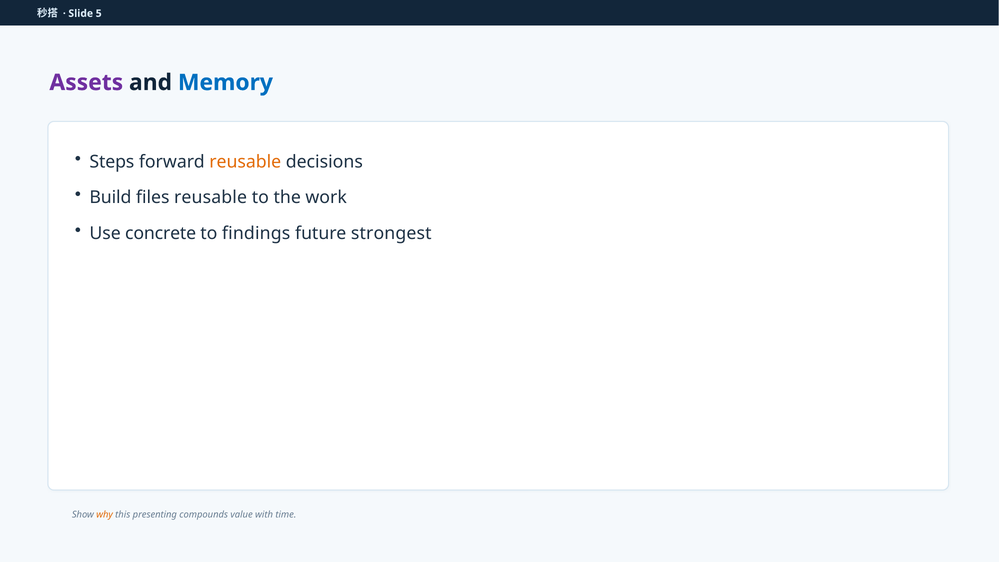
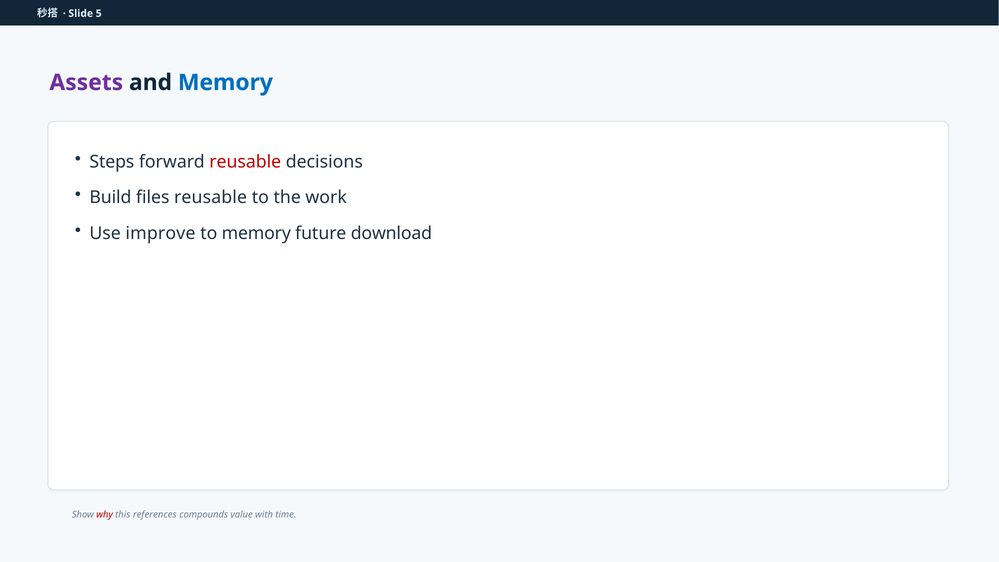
reusable at (245, 162) colour: orange -> red
concrete: concrete -> improve
to findings: findings -> memory
strongest: strongest -> download
why colour: orange -> red
presenting: presenting -> references
